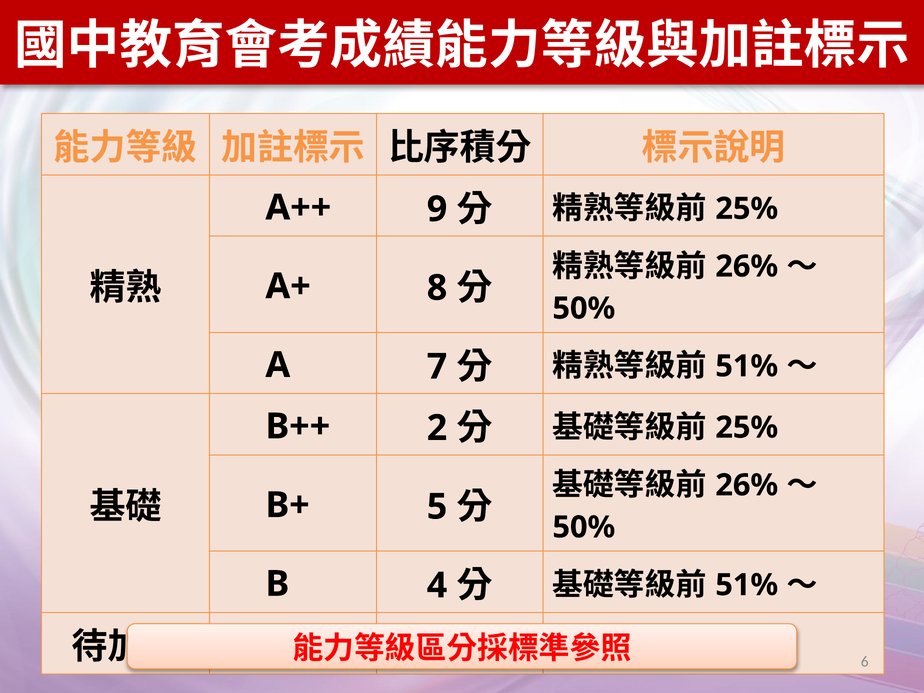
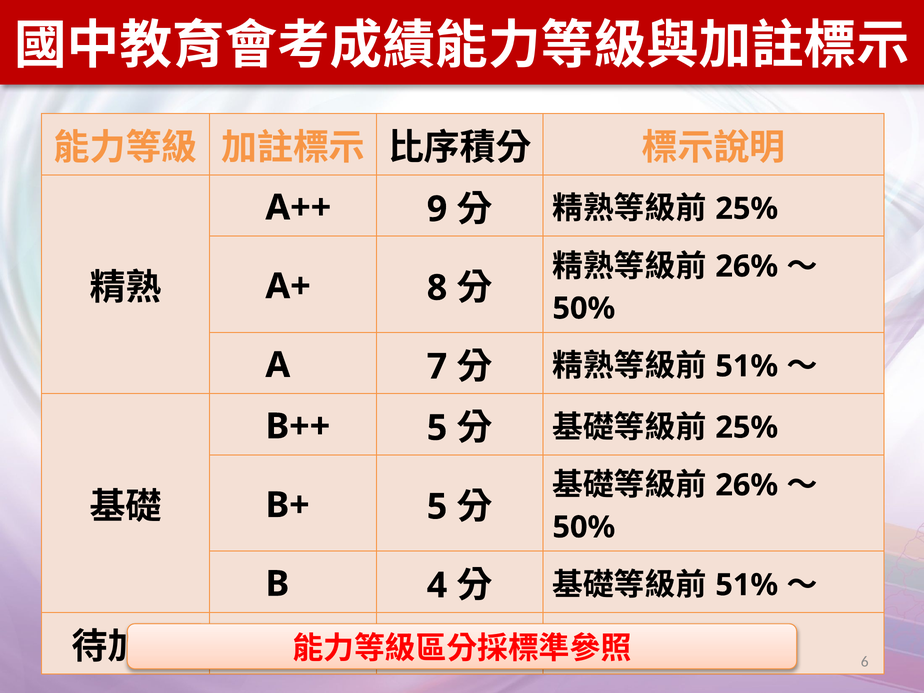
B++ 2: 2 -> 5
